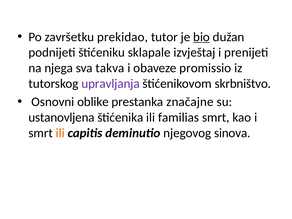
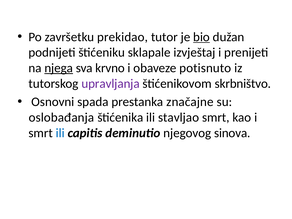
njega underline: none -> present
takva: takva -> krvno
promissio: promissio -> potisnuto
oblike: oblike -> spada
ustanovljena: ustanovljena -> oslobađanja
familias: familias -> stavljao
ili at (60, 133) colour: orange -> blue
